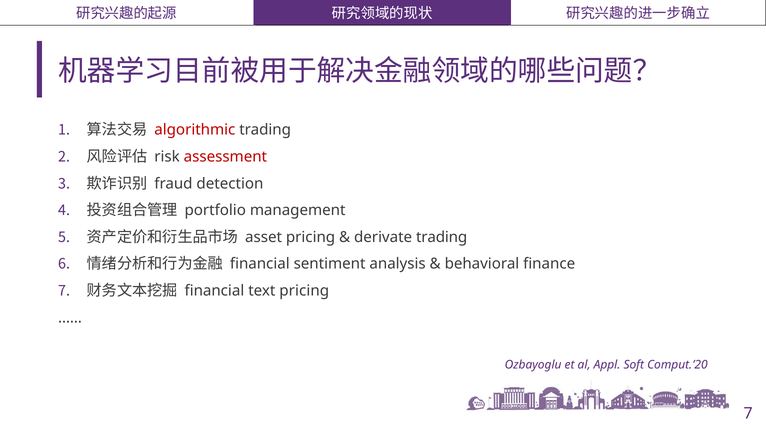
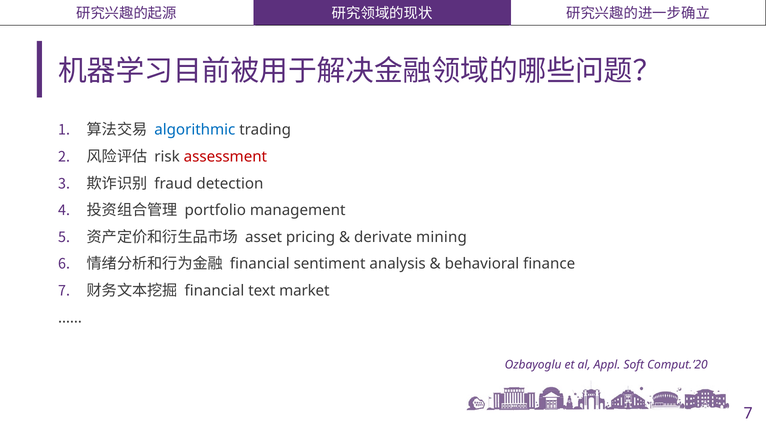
algorithmic colour: red -> blue
derivate trading: trading -> mining
text pricing: pricing -> market
